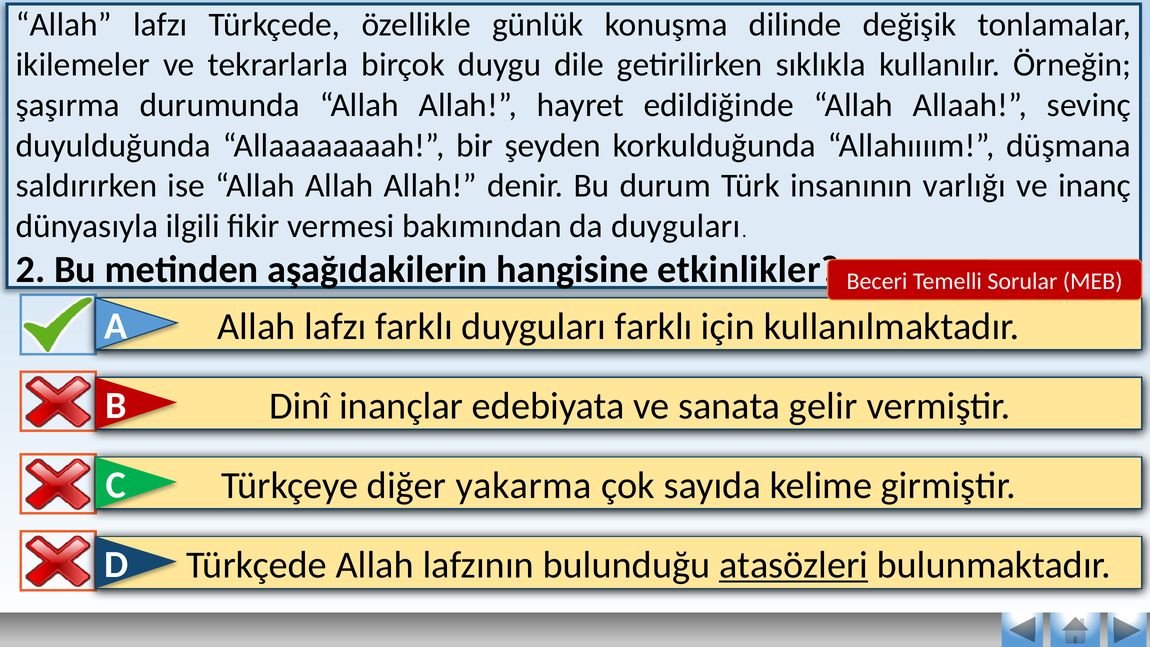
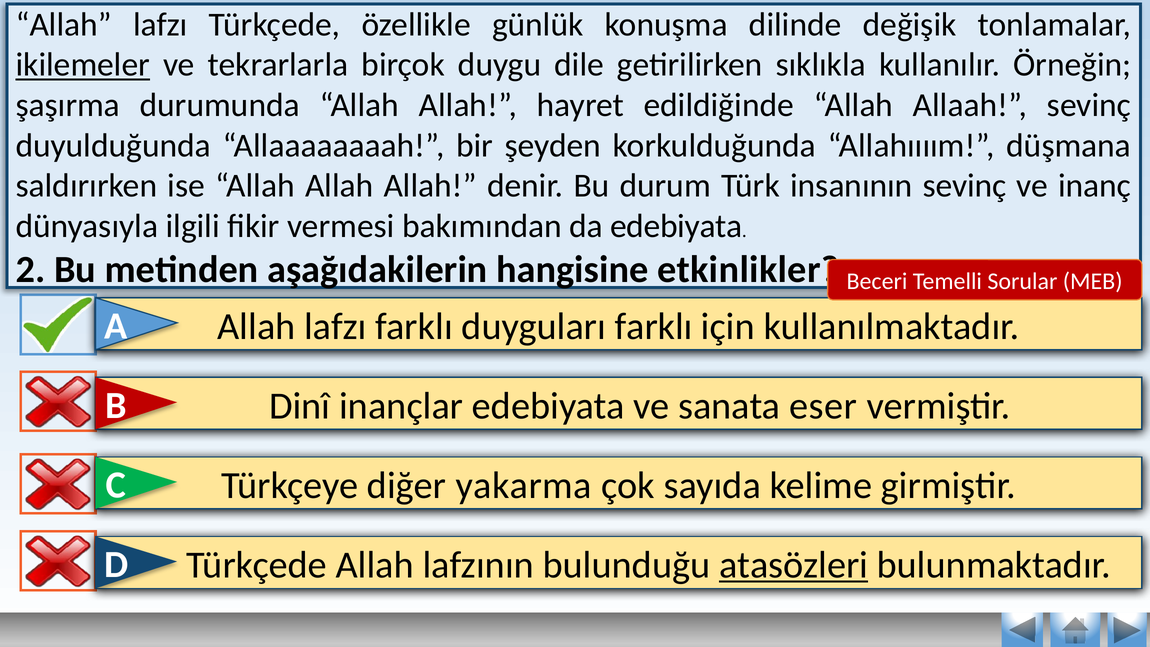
ikilemeler underline: none -> present
insanının varlığı: varlığı -> sevinç
da duyguları: duyguları -> edebiyata
gelir: gelir -> eser
